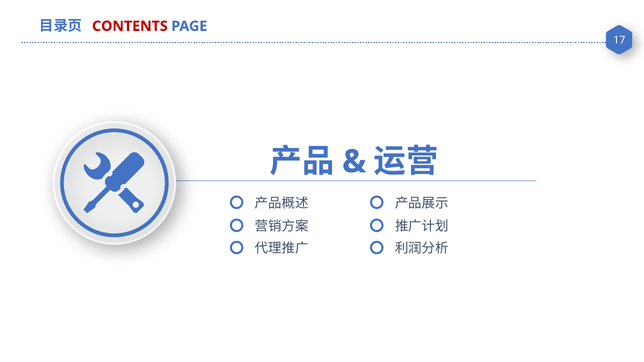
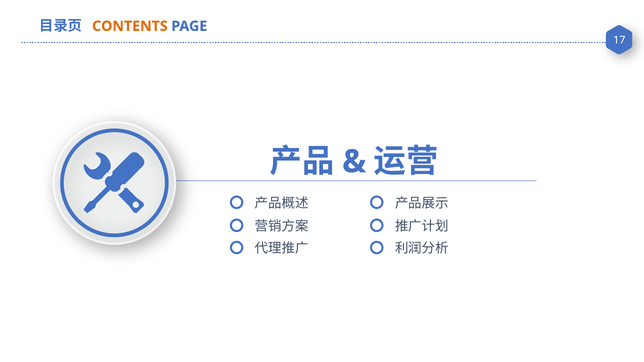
CONTENTS colour: red -> orange
